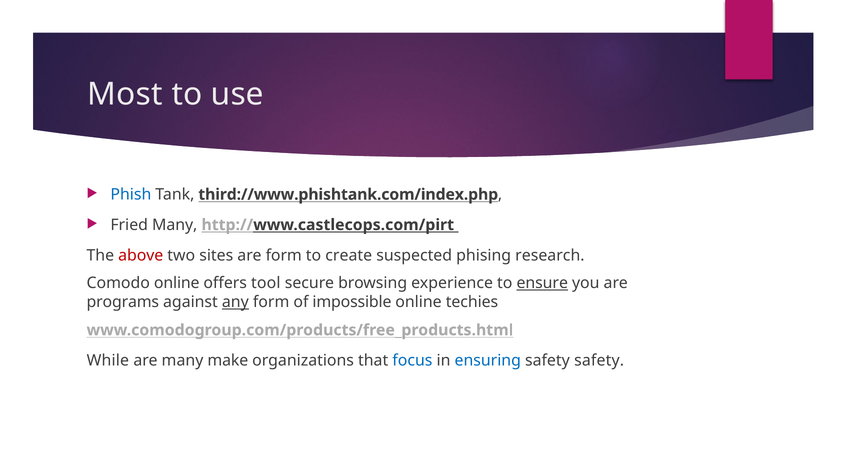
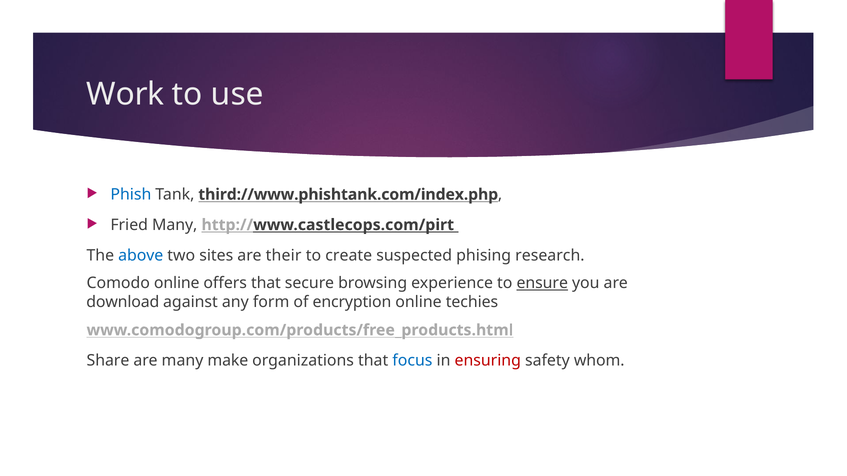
Most: Most -> Work
above colour: red -> blue
are form: form -> their
offers tool: tool -> that
programs: programs -> download
any underline: present -> none
impossible: impossible -> encryption
While: While -> Share
ensuring colour: blue -> red
safety safety: safety -> whom
